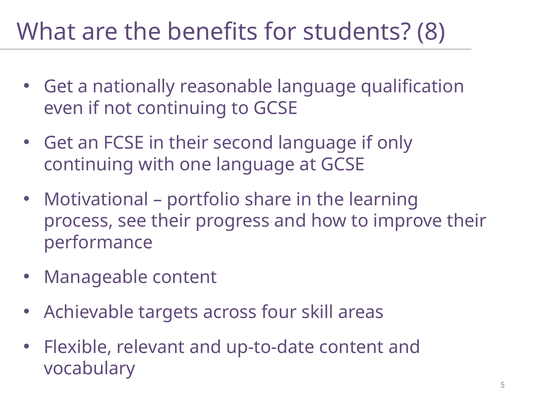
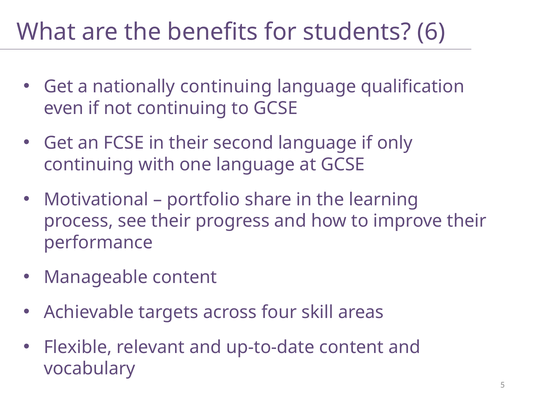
8: 8 -> 6
nationally reasonable: reasonable -> continuing
